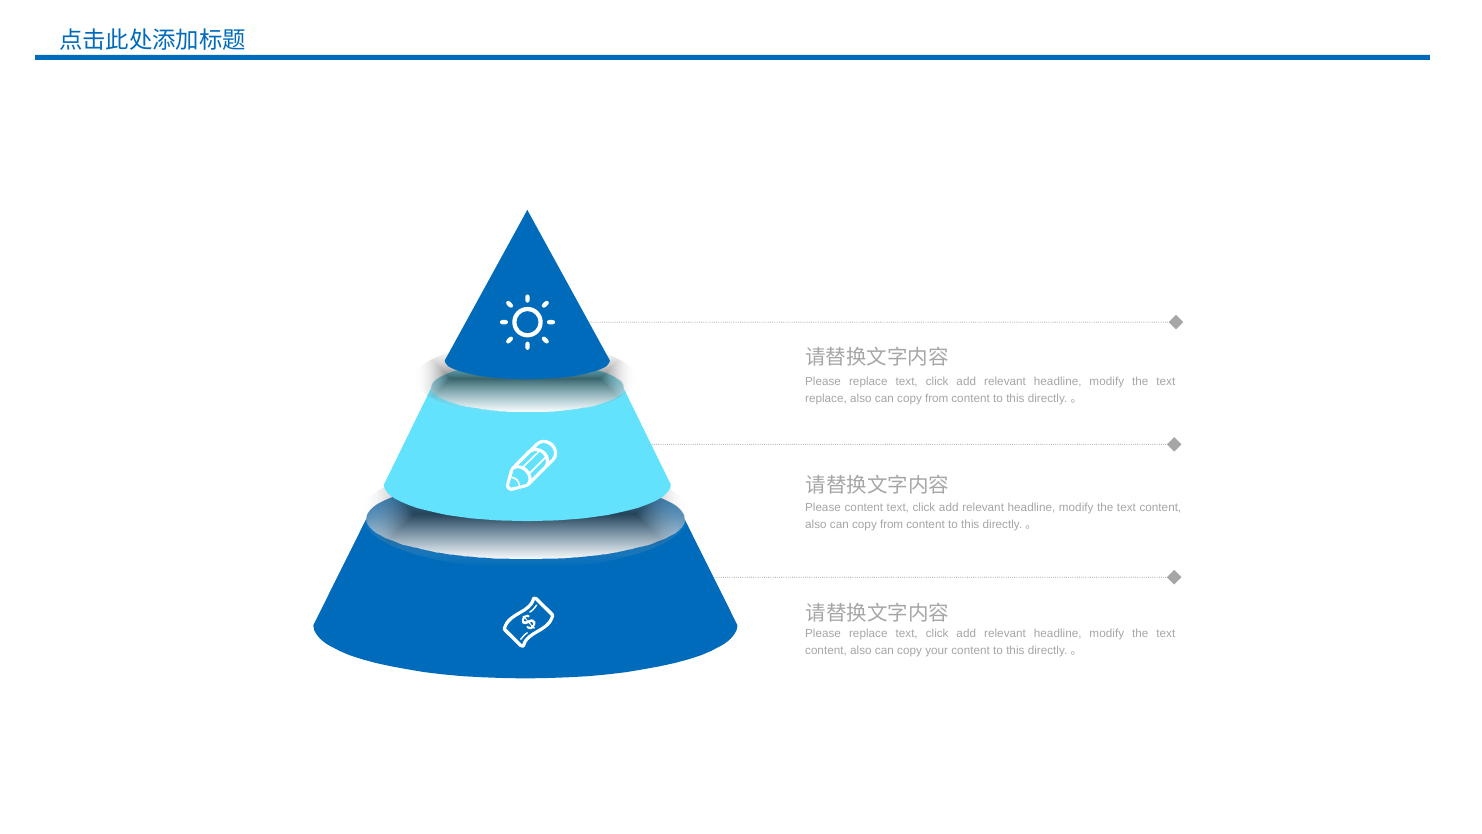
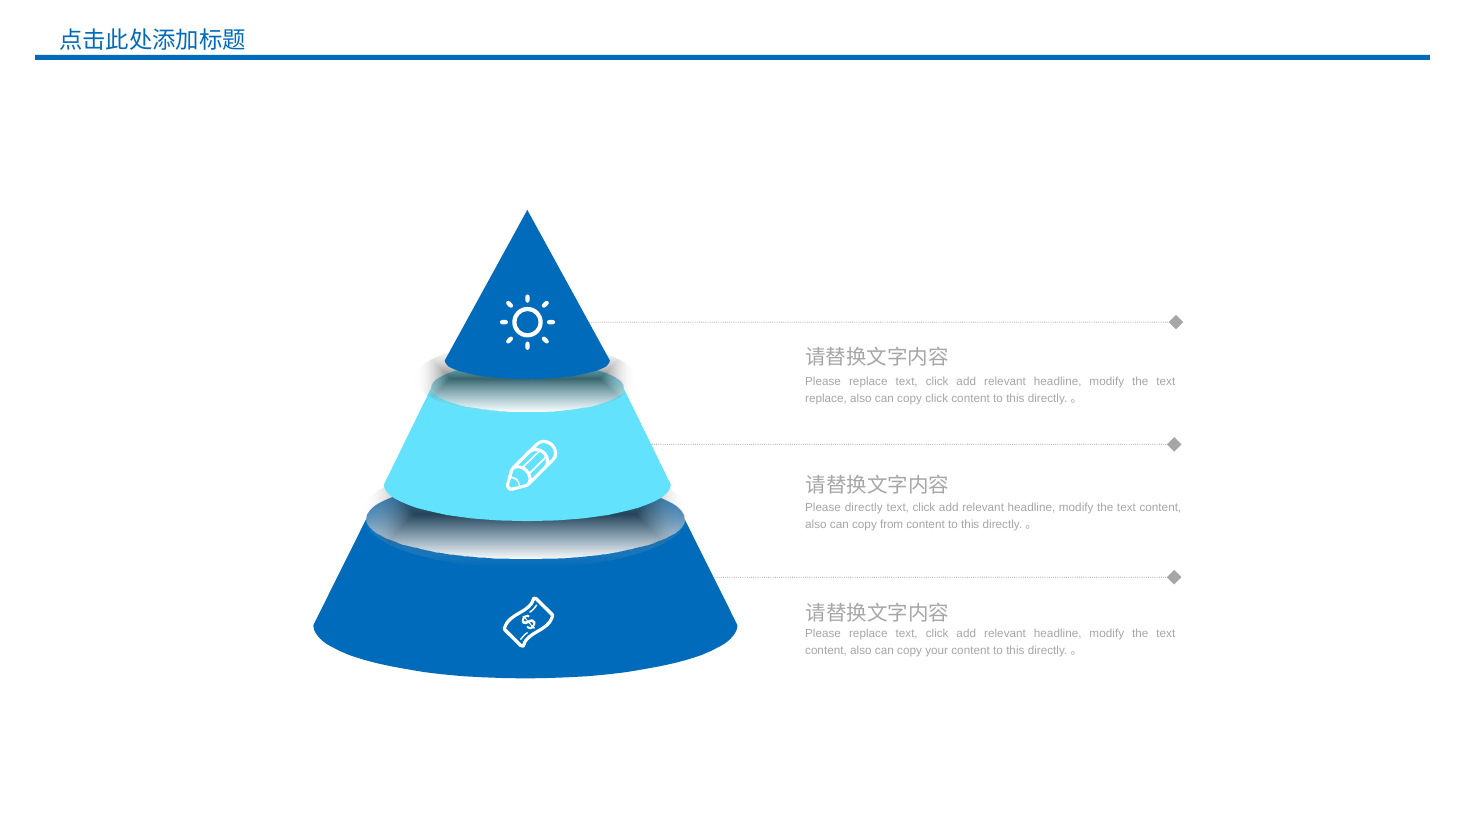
from at (937, 398): from -> click
Please content: content -> directly
